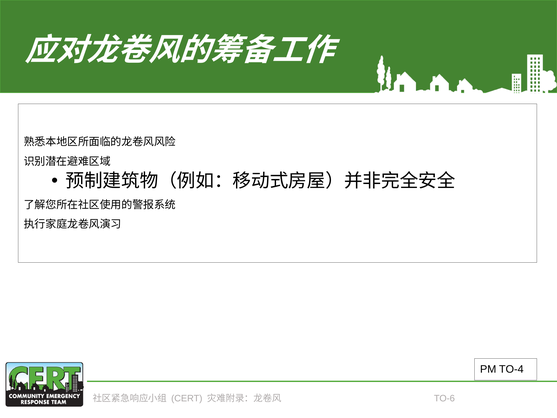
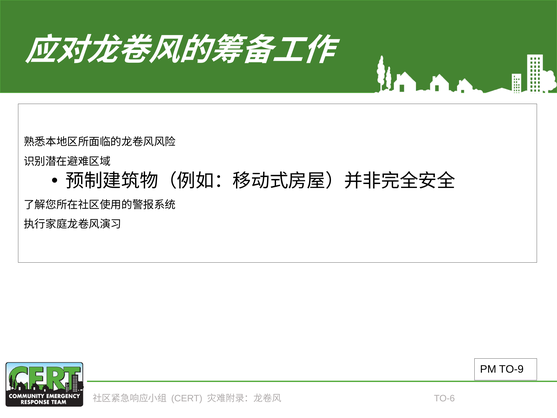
TO-4: TO-4 -> TO-9
